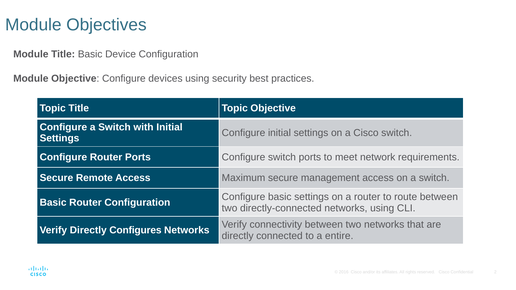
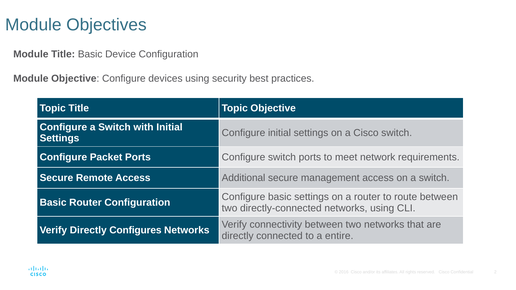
Configure Router: Router -> Packet
Maximum: Maximum -> Additional
